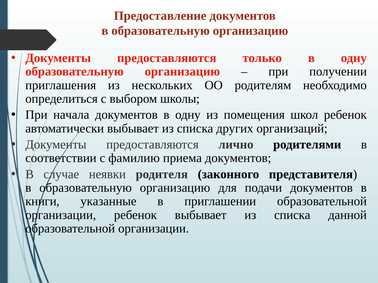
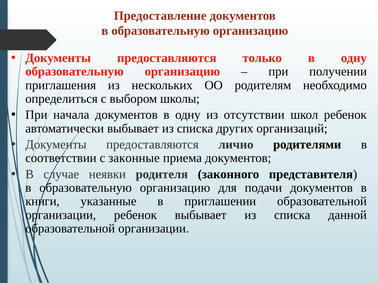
помещения: помещения -> отсутствии
фамилию: фамилию -> законные
